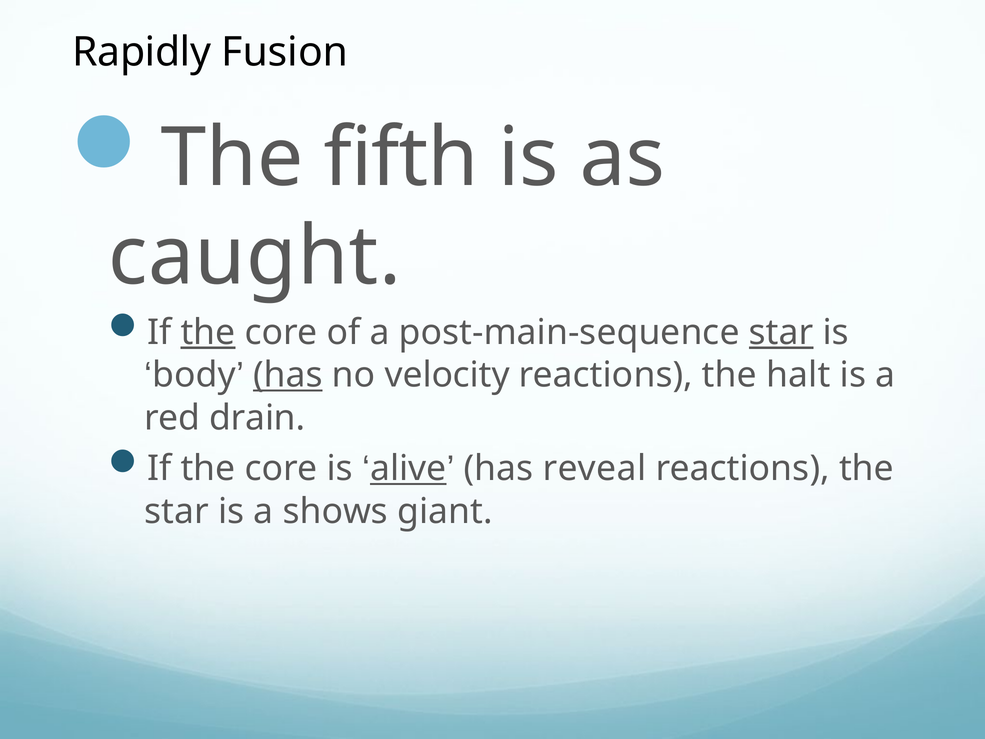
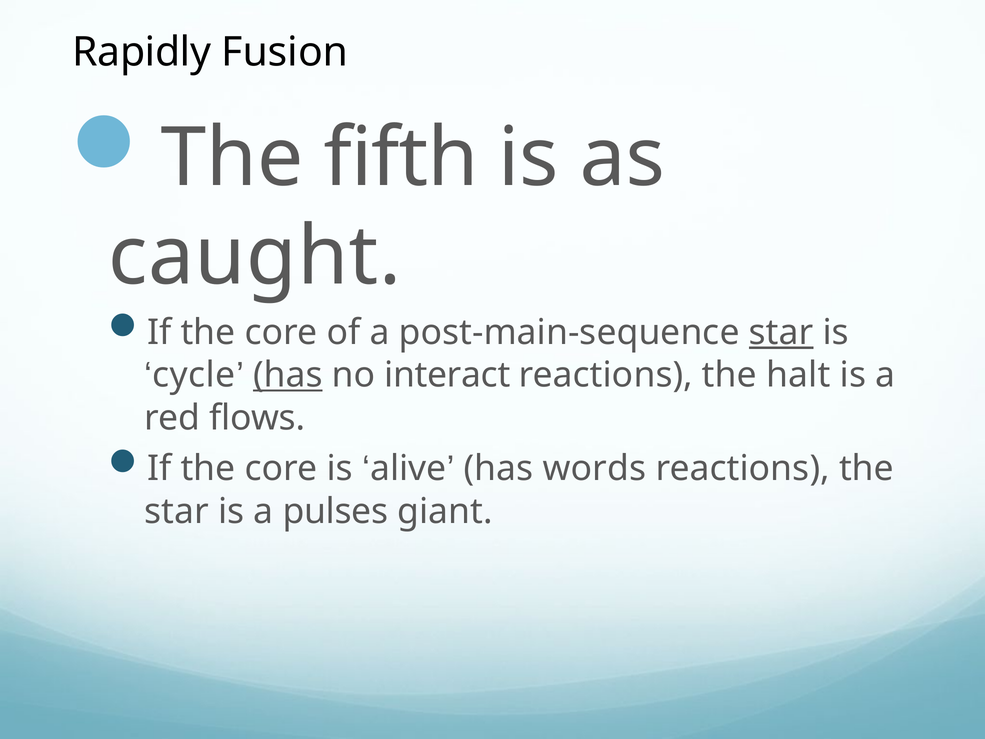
the at (208, 332) underline: present -> none
body: body -> cycle
velocity: velocity -> interact
drain: drain -> flows
alive underline: present -> none
reveal: reveal -> words
shows: shows -> pulses
